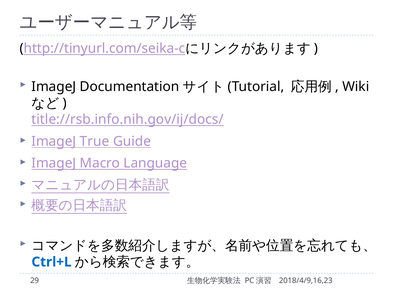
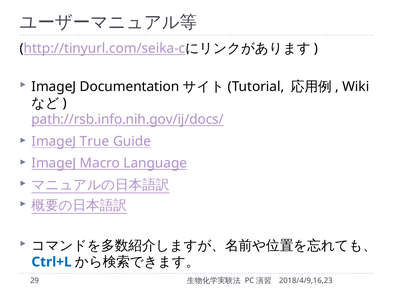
title://rsb.info.nih.gov/ij/docs/: title://rsb.info.nih.gov/ij/docs/ -> path://rsb.info.nih.gov/ij/docs/
